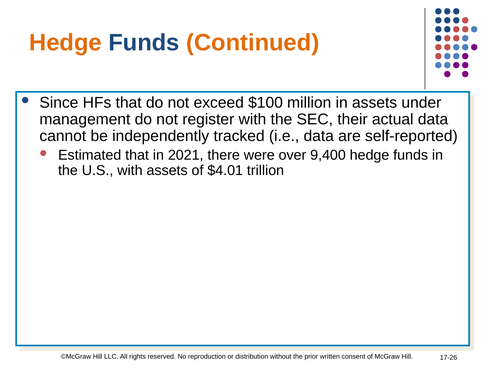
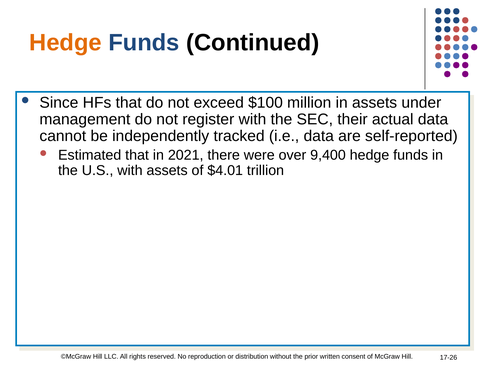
Continued colour: orange -> black
